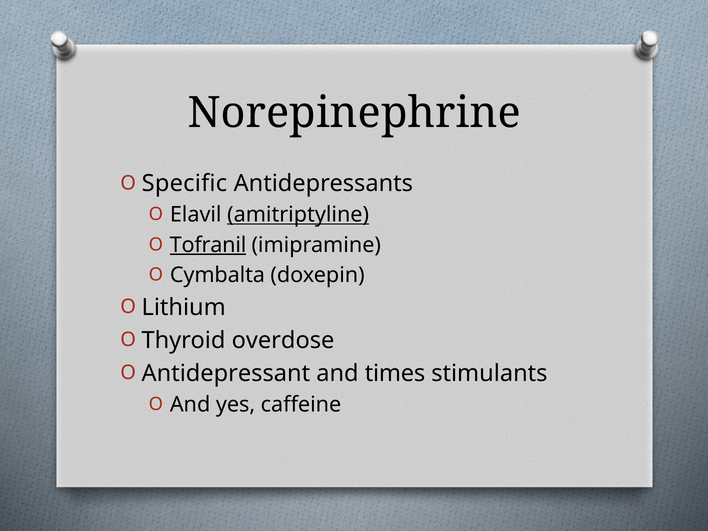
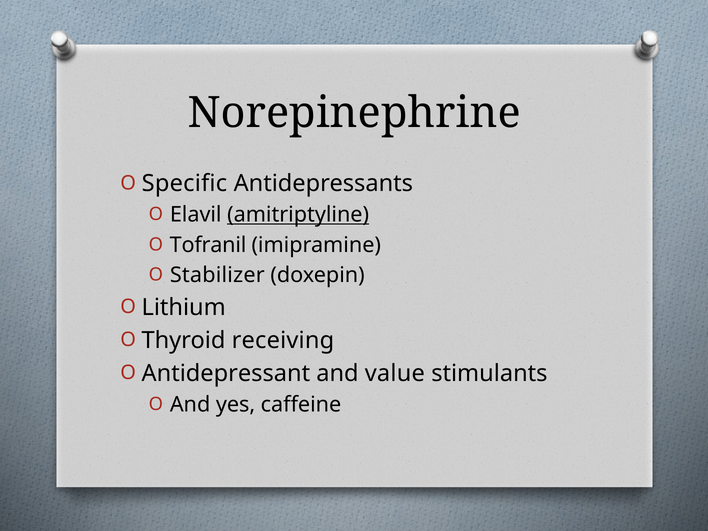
Tofranil underline: present -> none
Cymbalta: Cymbalta -> Stabilizer
overdose: overdose -> receiving
times: times -> value
